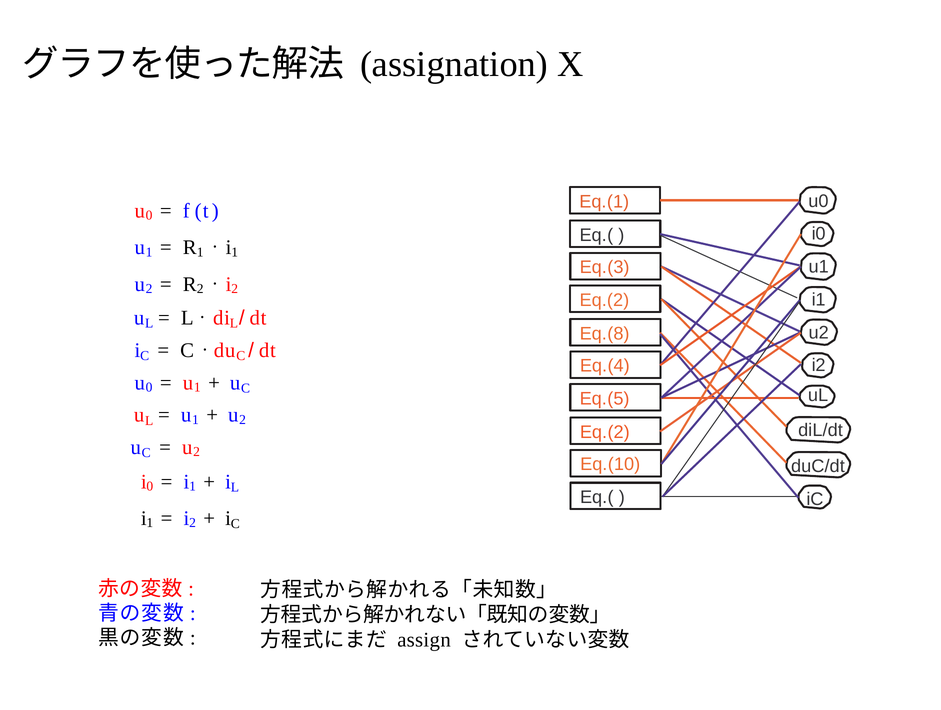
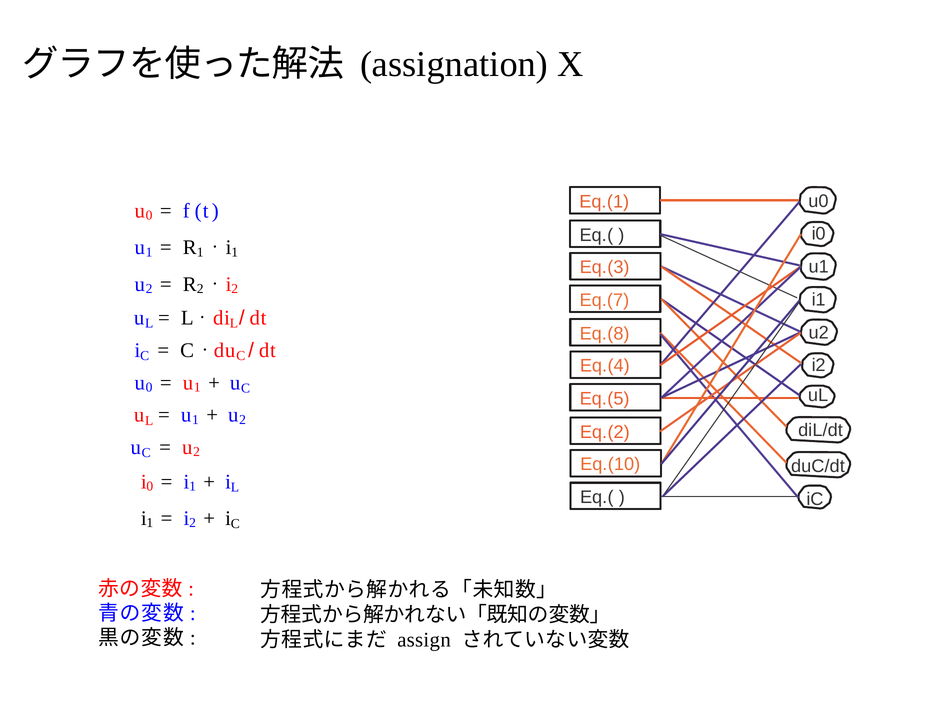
Eq.(2 at (604, 300): Eq.(2 -> Eq.(7
